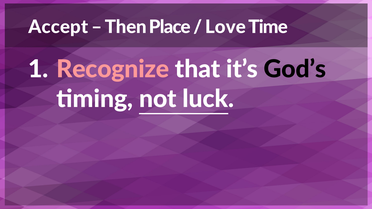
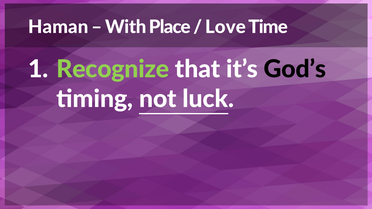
Accept: Accept -> Haman
Then: Then -> With
Recognize colour: pink -> light green
